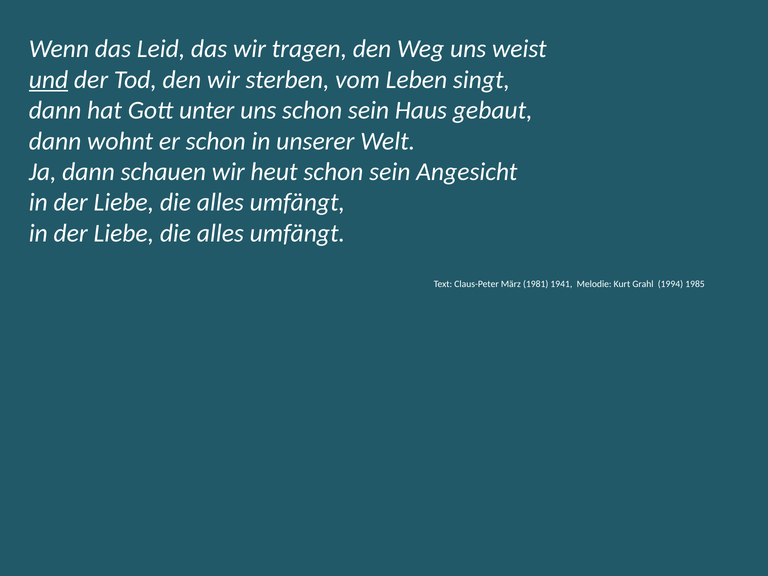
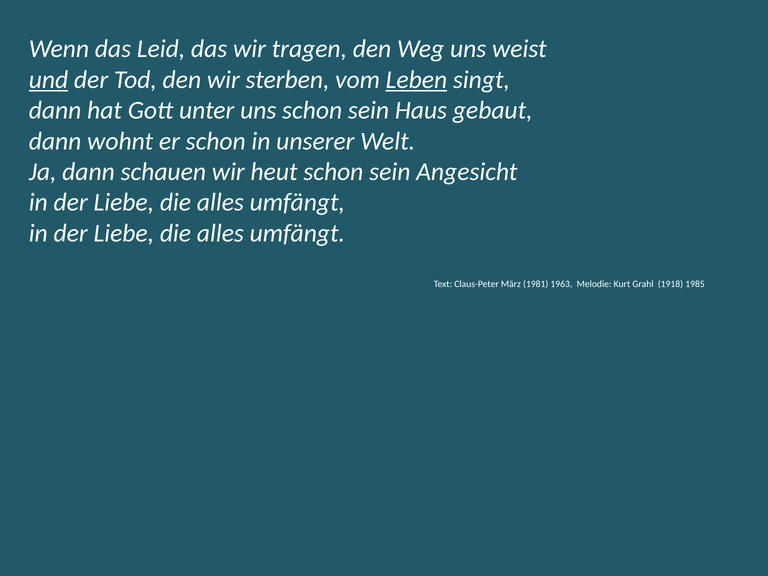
Leben underline: none -> present
1941: 1941 -> 1963
1994: 1994 -> 1918
